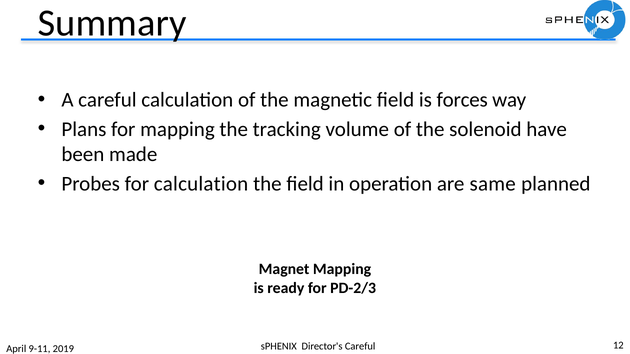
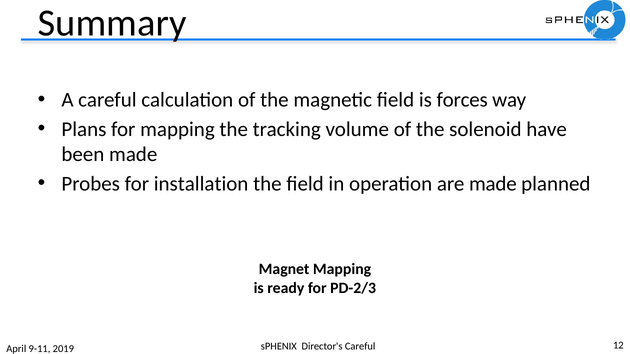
for calculation: calculation -> installation
are same: same -> made
